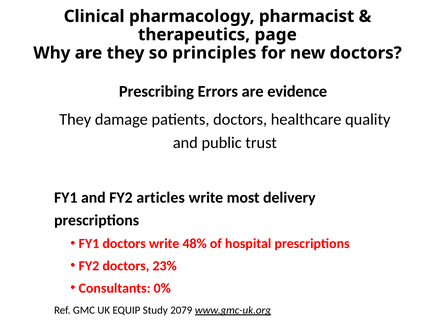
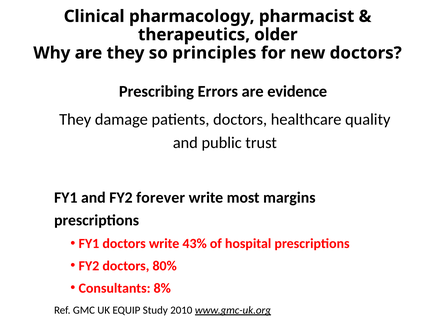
page: page -> older
articles: articles -> forever
delivery: delivery -> margins
48%: 48% -> 43%
23%: 23% -> 80%
0%: 0% -> 8%
2079: 2079 -> 2010
